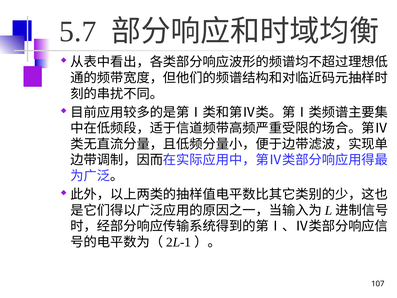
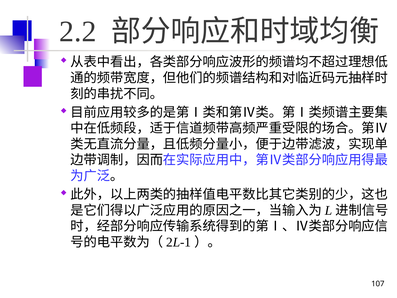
5.7: 5.7 -> 2.2
